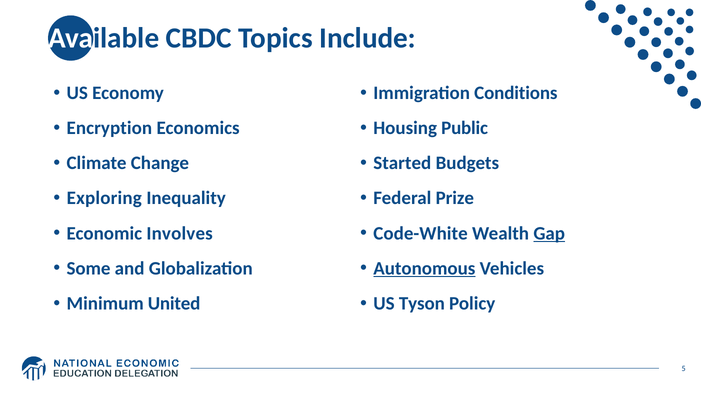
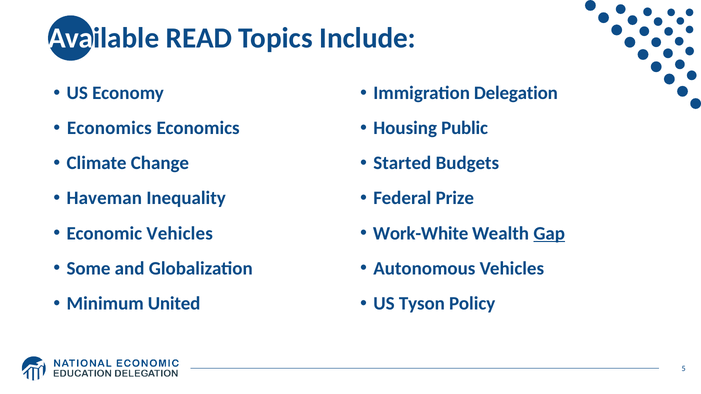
CBDC: CBDC -> READ
Conditions: Conditions -> Delegation
Encryption at (109, 128): Encryption -> Economics
Exploring: Exploring -> Haveman
Economic Involves: Involves -> Vehicles
Code-White: Code-White -> Work-White
Autonomous underline: present -> none
